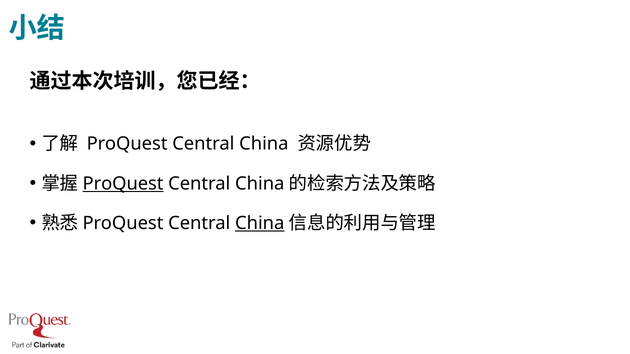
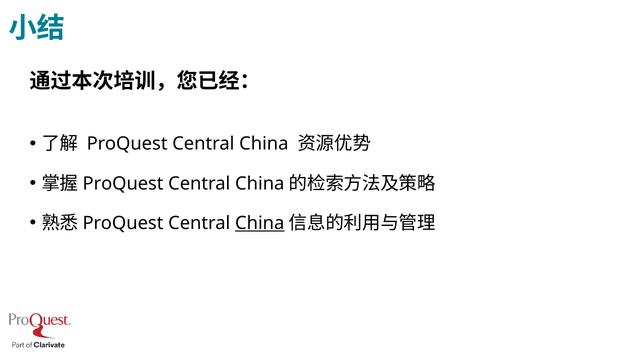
ProQuest at (123, 184) underline: present -> none
